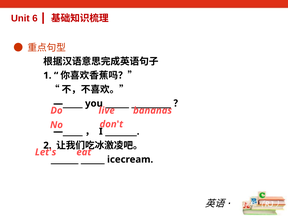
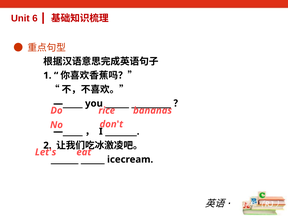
live: live -> rice
